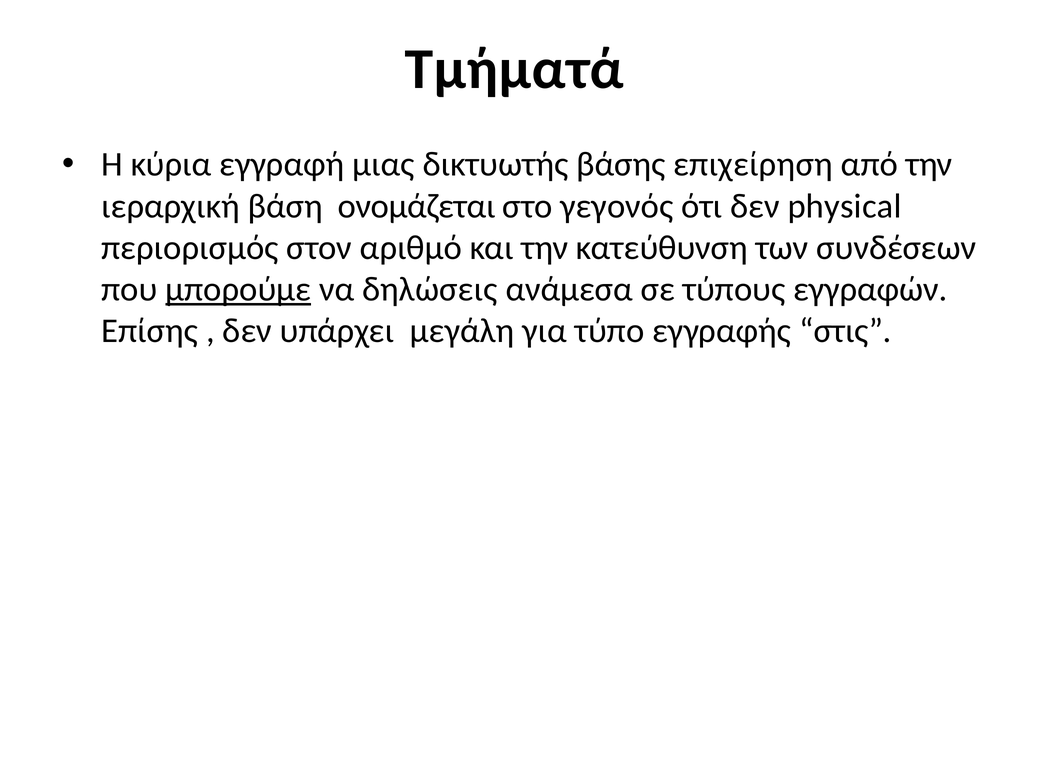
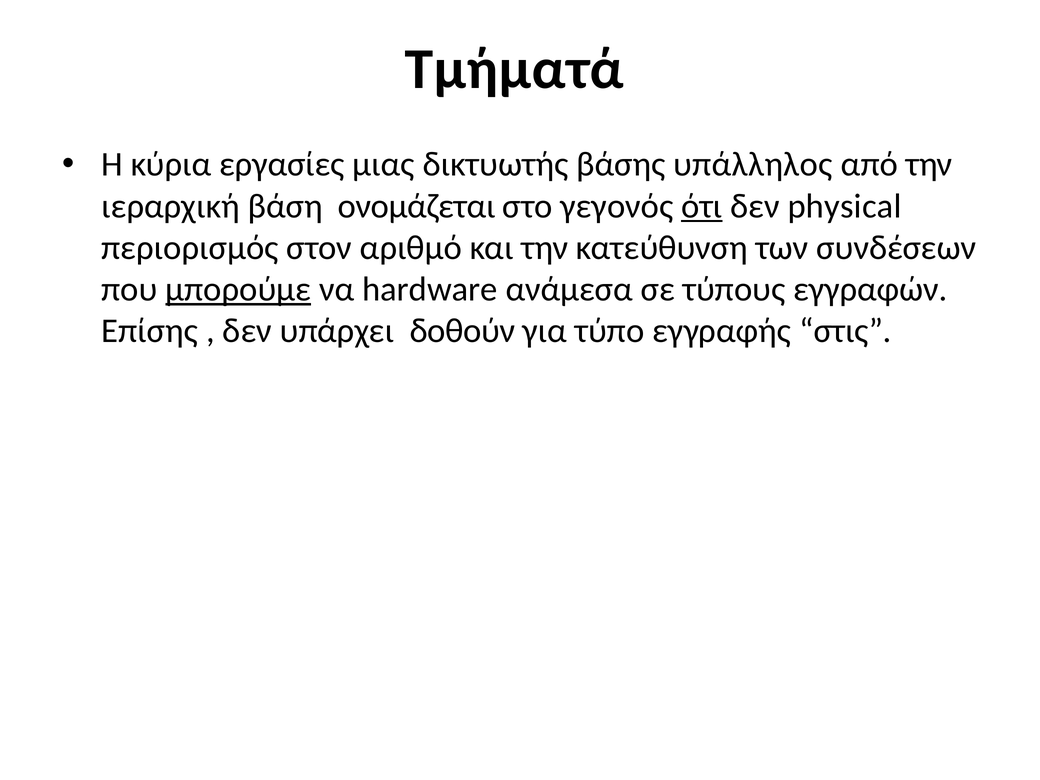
εγγραφή: εγγραφή -> εργασίες
επιχείρηση: επιχείρηση -> υπάλληλος
ότι underline: none -> present
δηλώσεις: δηλώσεις -> hardware
μεγάλη: μεγάλη -> δοθούν
